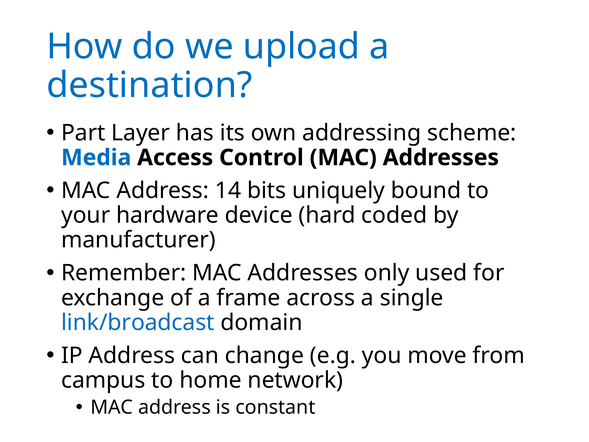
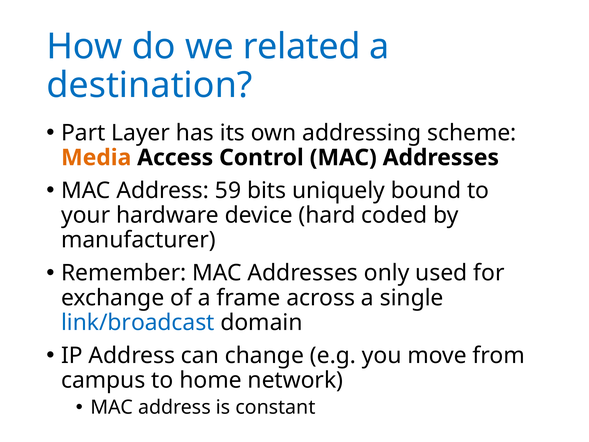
upload: upload -> related
Media colour: blue -> orange
14: 14 -> 59
